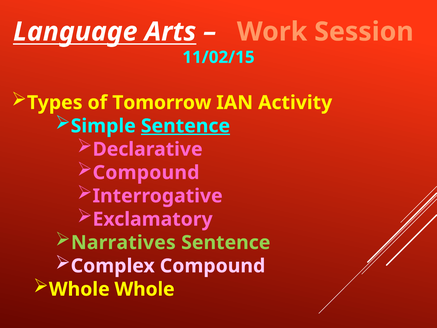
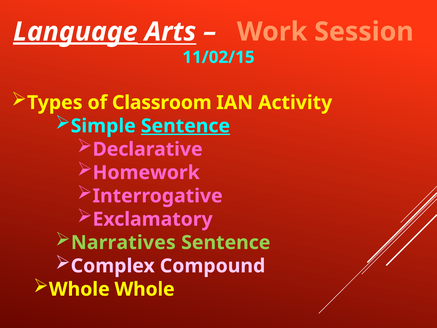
Language underline: none -> present
Tomorrow: Tomorrow -> Classroom
Compound at (146, 173): Compound -> Homework
